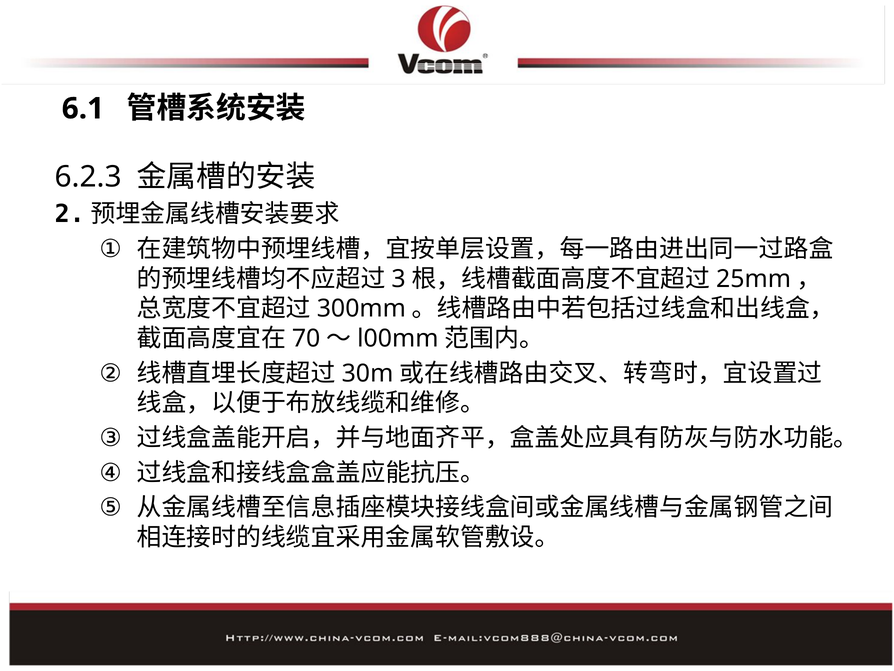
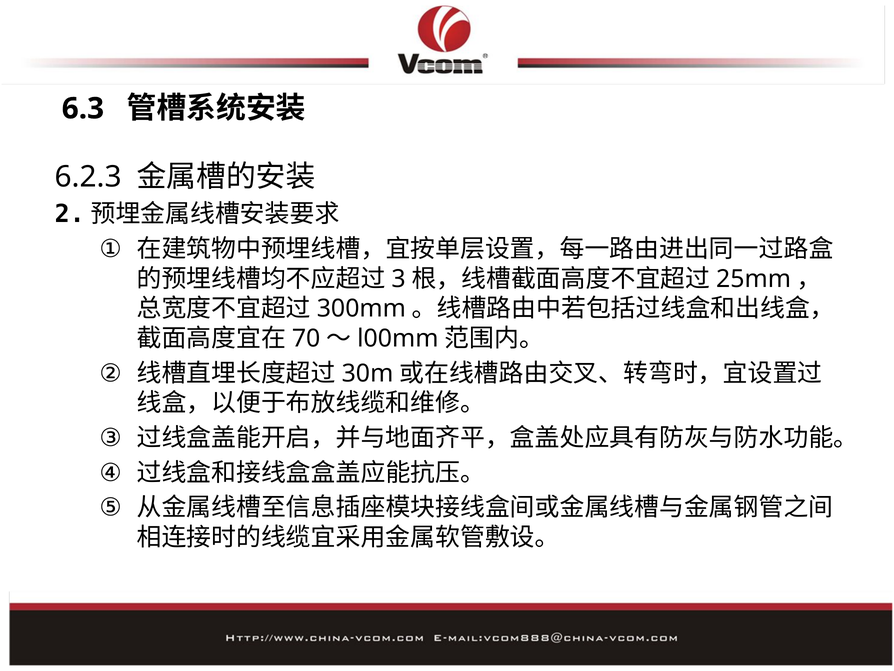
6.1: 6.1 -> 6.3
